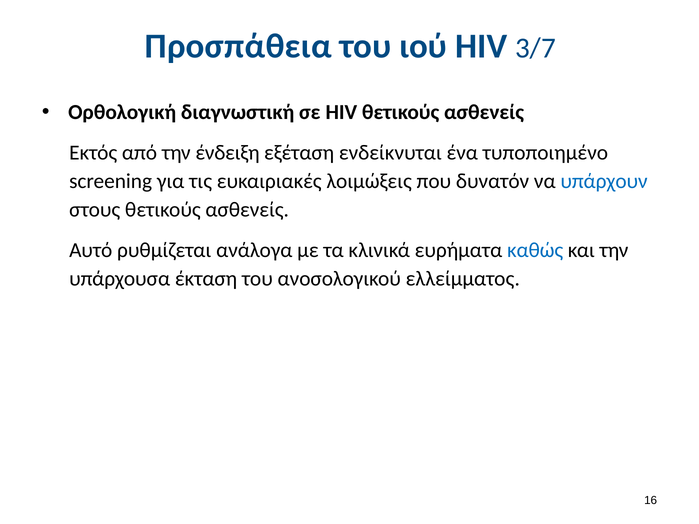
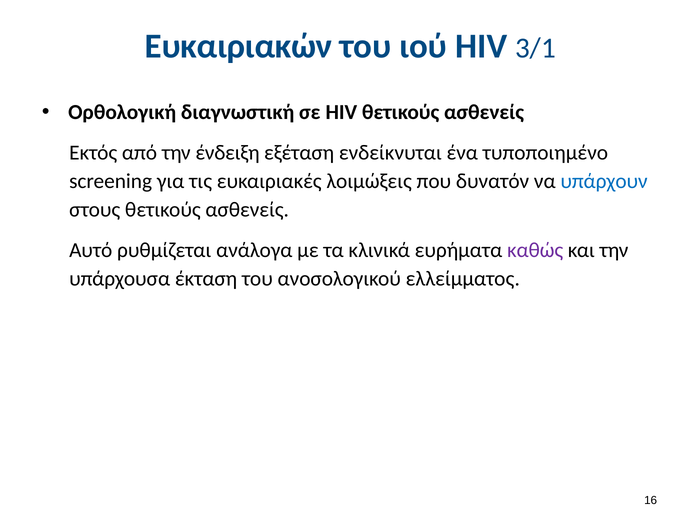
Προσπάθεια: Προσπάθεια -> Ευκαιριακών
3/7: 3/7 -> 3/1
καθώς colour: blue -> purple
